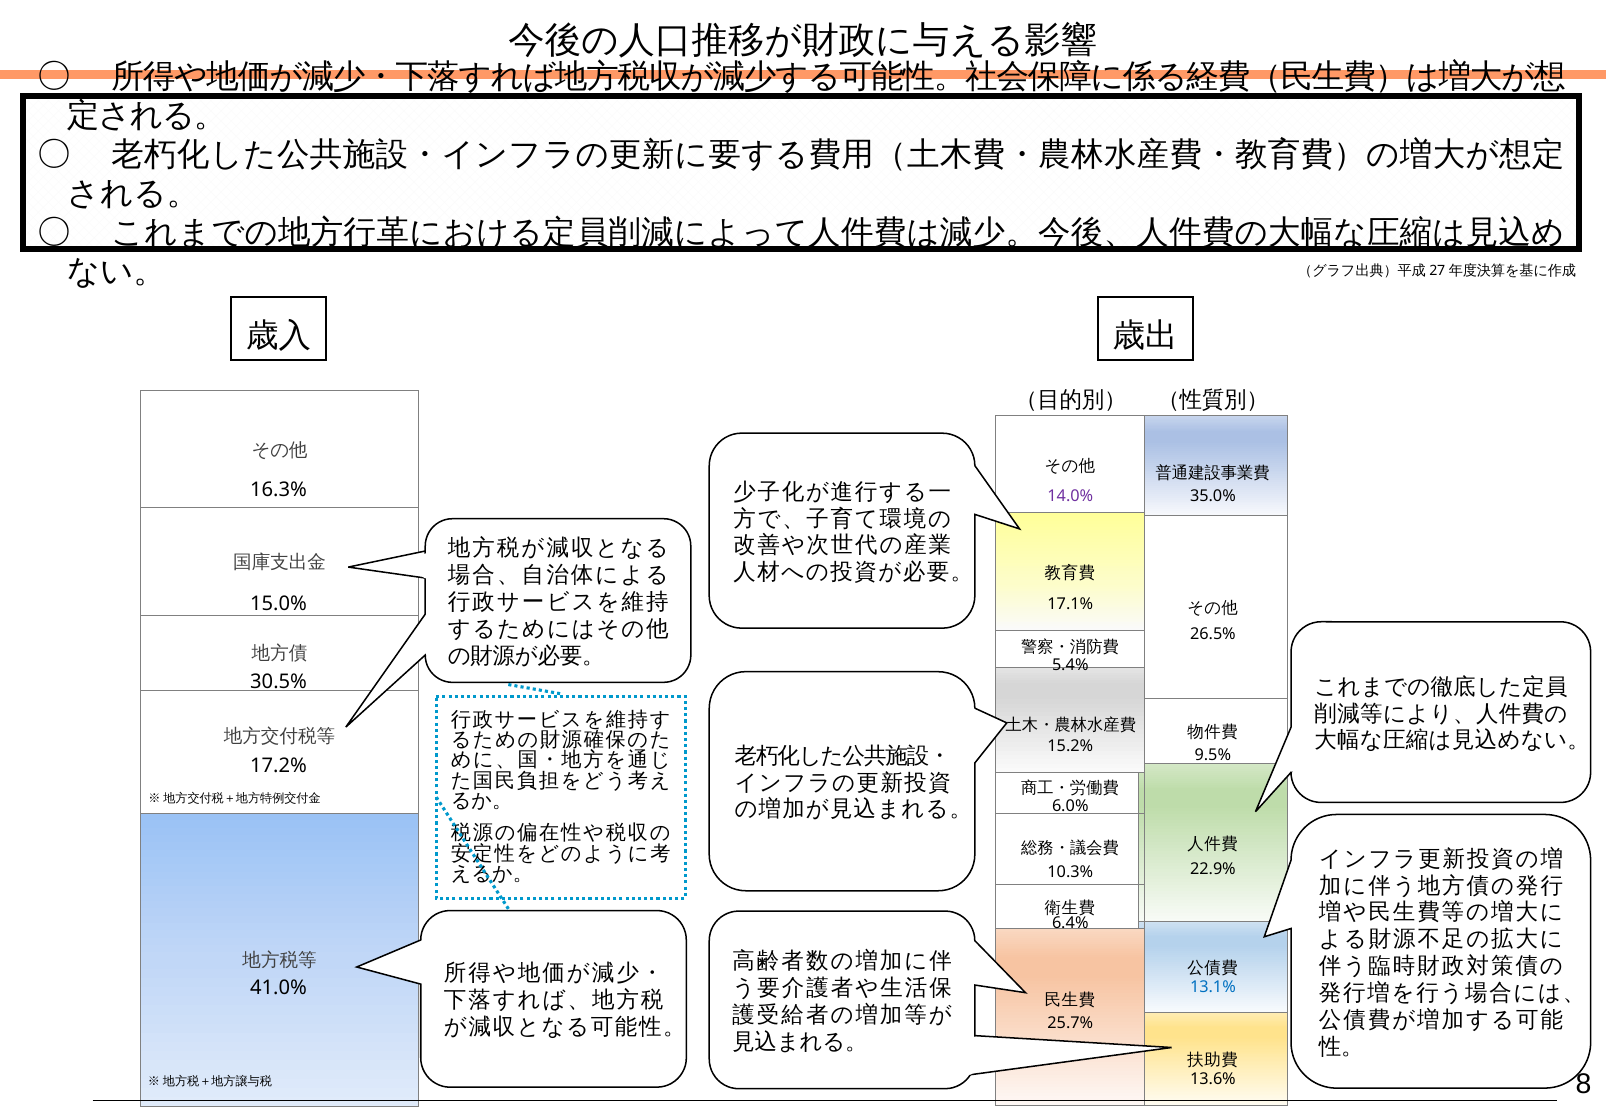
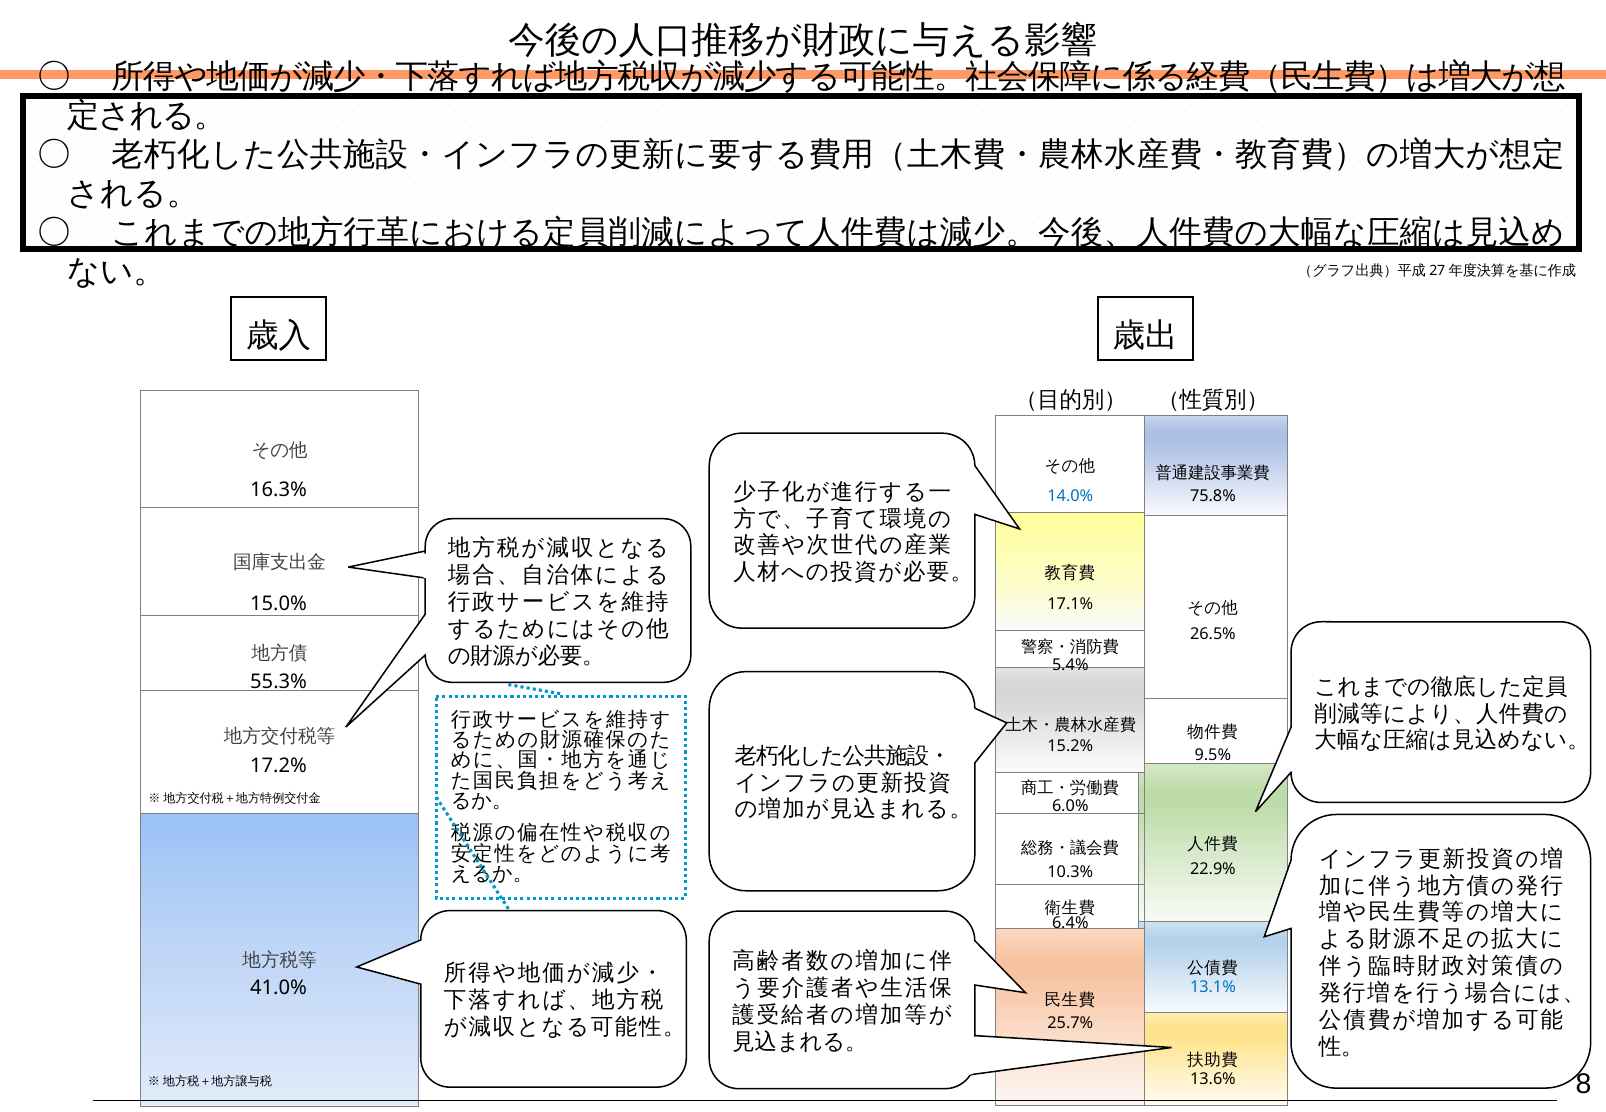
14.0% colour: purple -> blue
35.0%: 35.0% -> 75.8%
30.5%: 30.5% -> 55.3%
